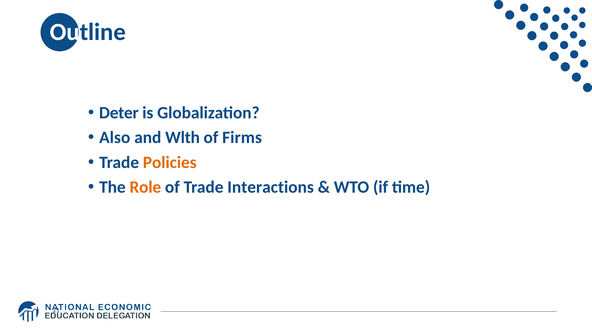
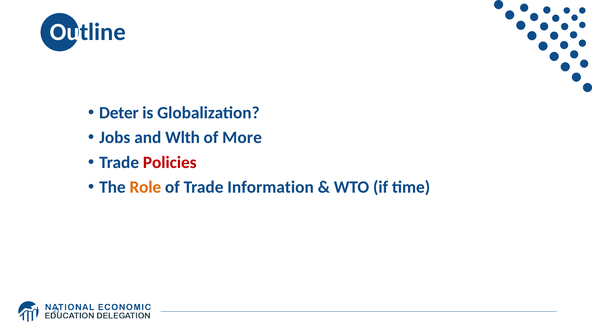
Also: Also -> Jobs
Firms: Firms -> More
Policies colour: orange -> red
Interactions: Interactions -> Information
